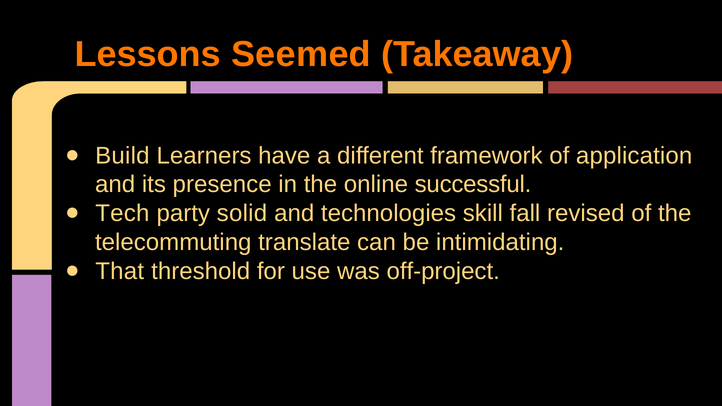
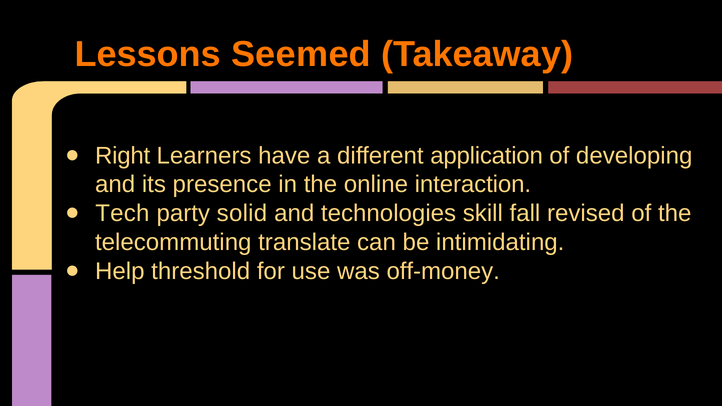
Build: Build -> Right
framework: framework -> application
application: application -> developing
successful: successful -> interaction
That: That -> Help
off-project: off-project -> off-money
